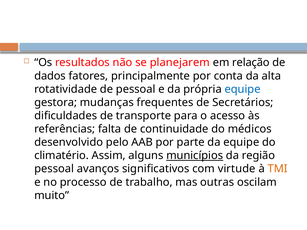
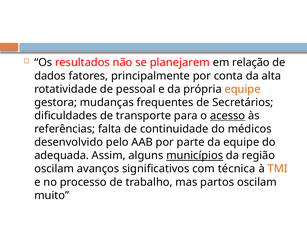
equipe at (243, 89) colour: blue -> orange
acesso underline: none -> present
climatério: climatério -> adequada
pessoal at (54, 169): pessoal -> oscilam
virtude: virtude -> técnica
outras: outras -> partos
